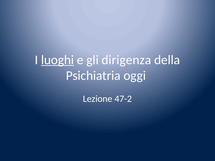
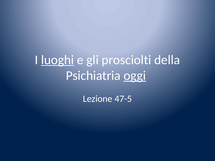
dirigenza: dirigenza -> prosciolti
oggi underline: none -> present
47-2: 47-2 -> 47-5
